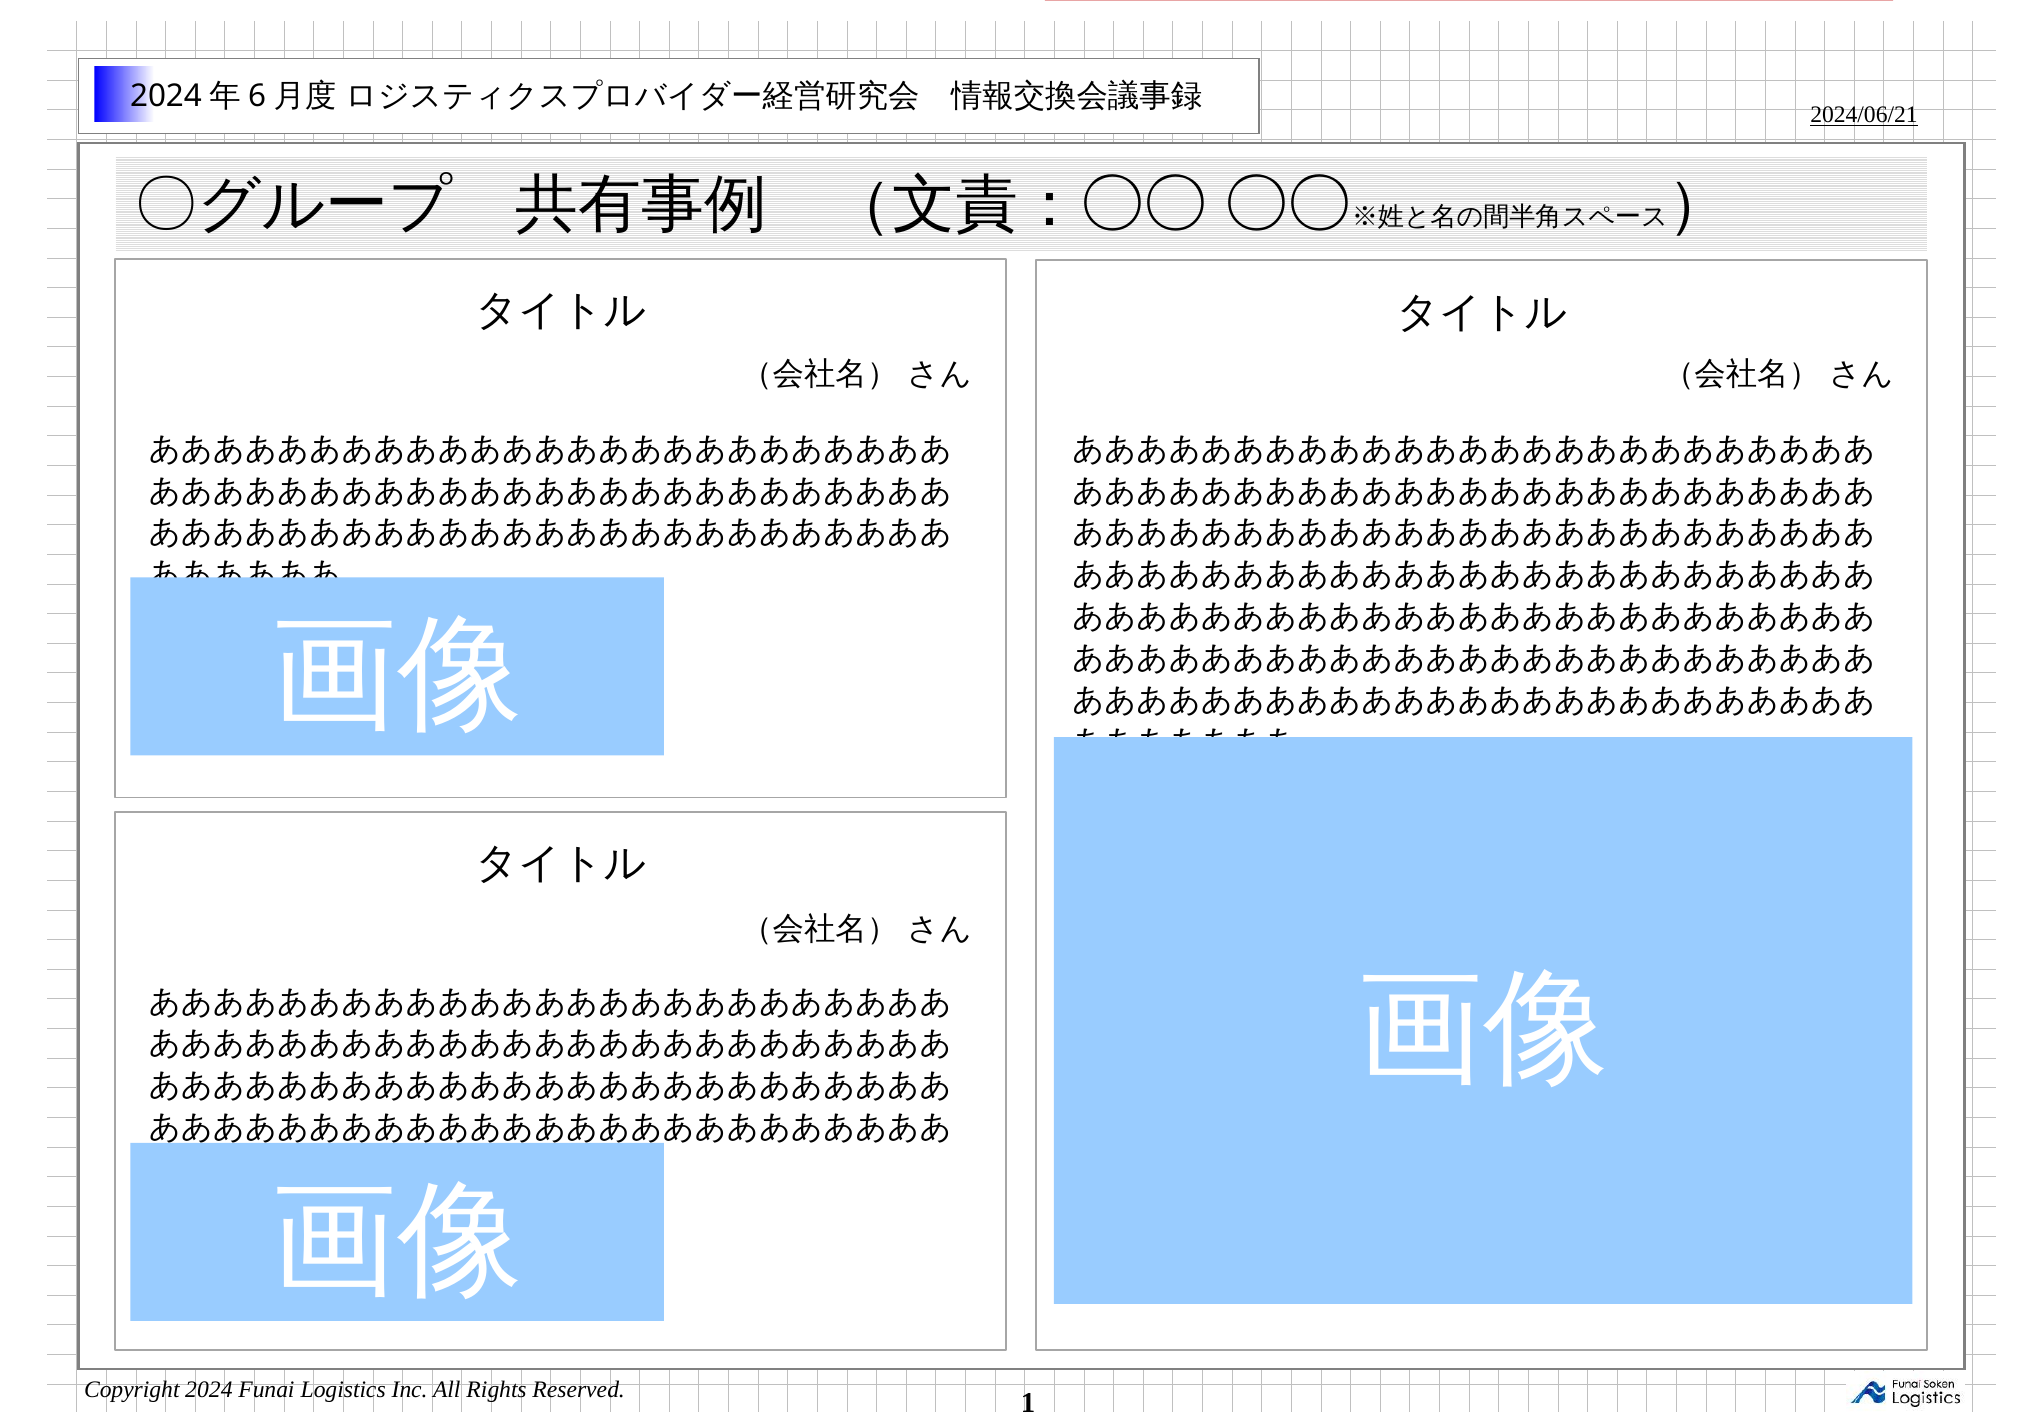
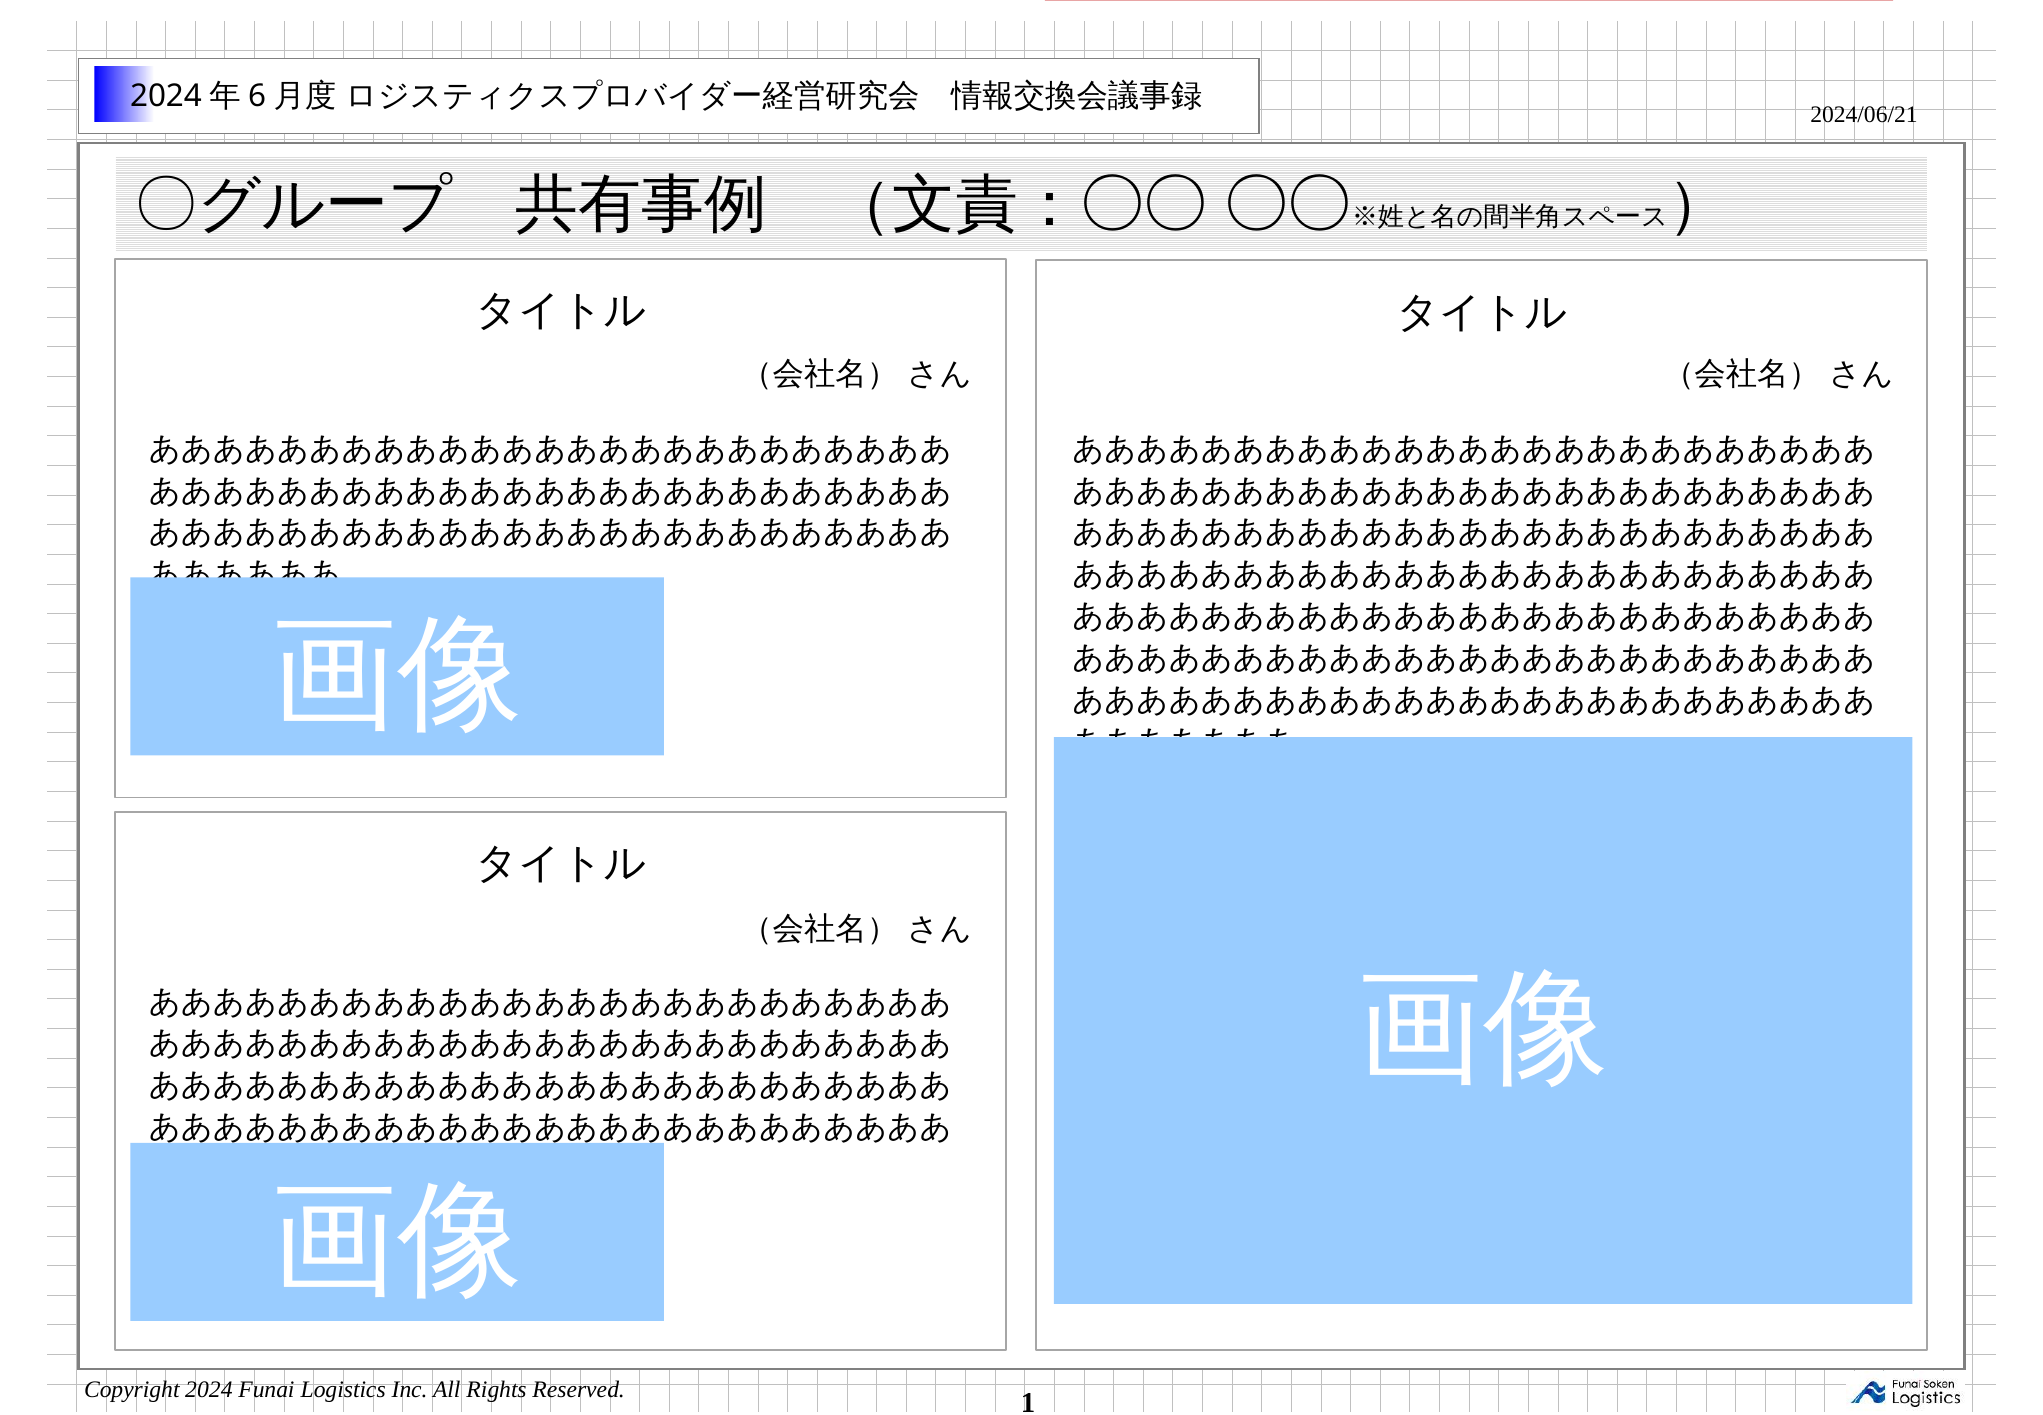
2024/06/21 underline: present -> none
